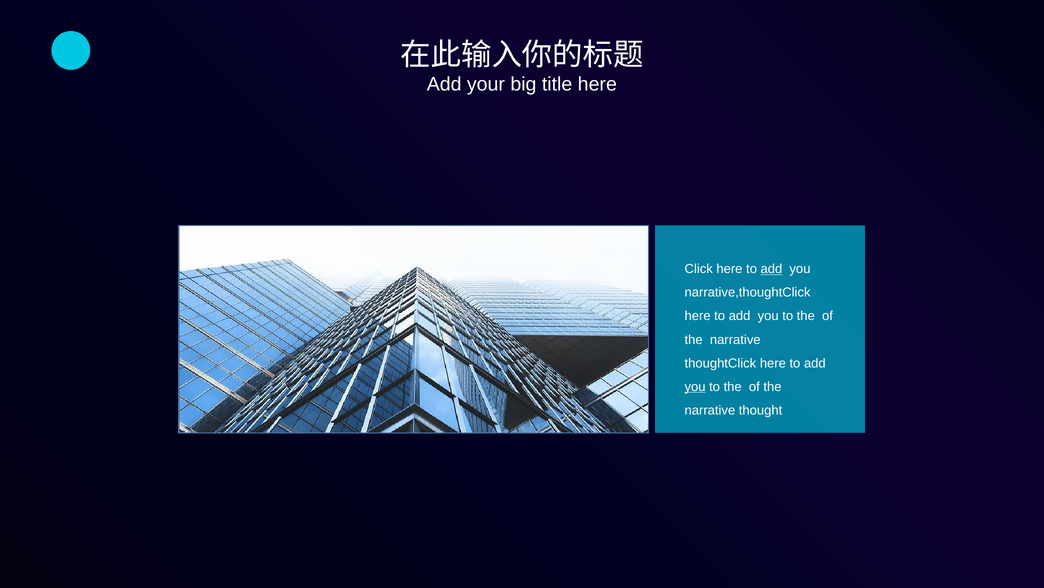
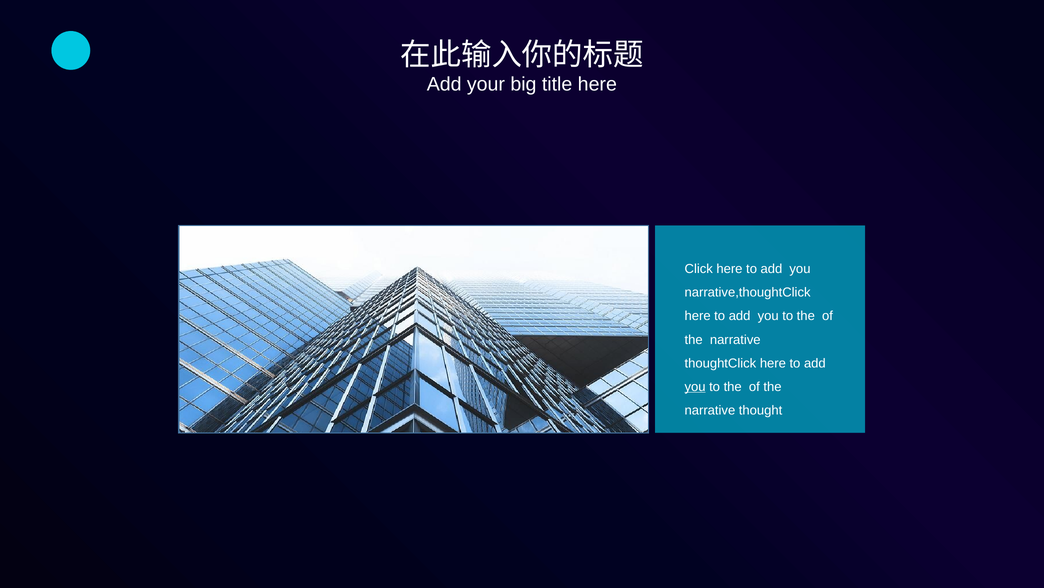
add at (771, 269) underline: present -> none
